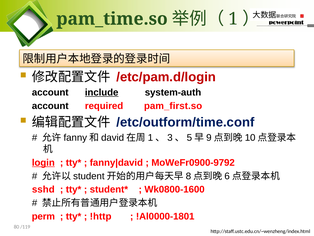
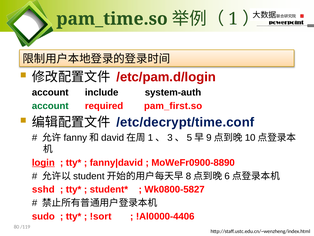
include underline: present -> none
account at (50, 106) colour: black -> green
/etc/outform/time.conf: /etc/outform/time.conf -> /etc/decrypt/time.conf
MoWeFr0900-9792: MoWeFr0900-9792 -> MoWeFr0900-8890
Wk0800-1600: Wk0800-1600 -> Wk0800-5827
perm: perm -> sudo
!http: !http -> !sort
!Al0000-1801: !Al0000-1801 -> !Al0000-4406
